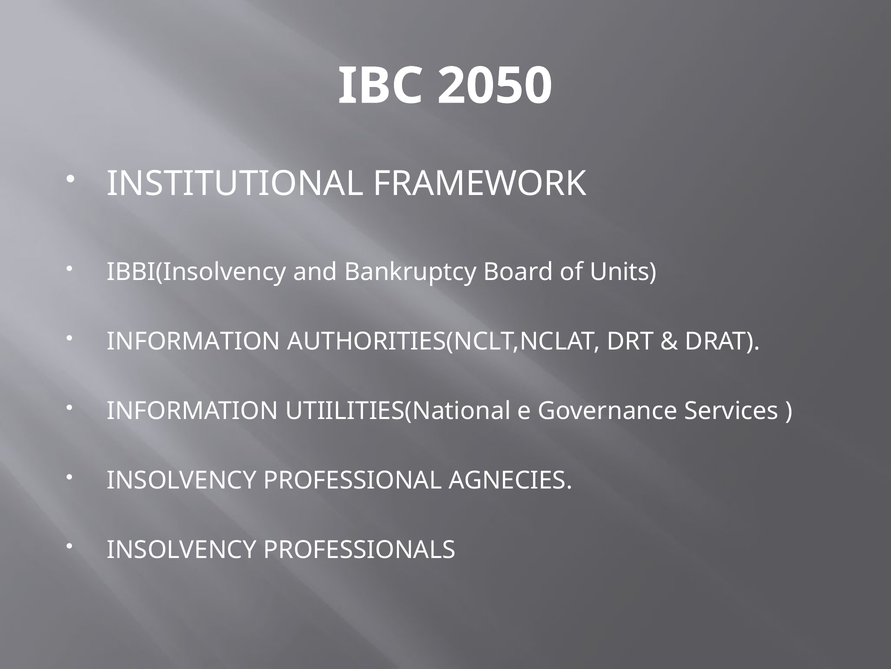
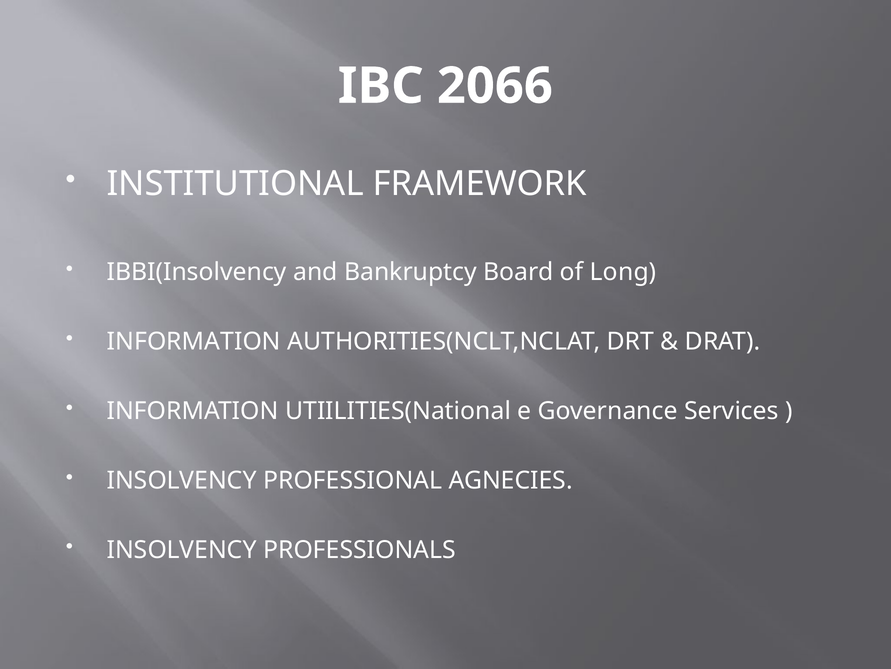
2050: 2050 -> 2066
Units: Units -> Long
